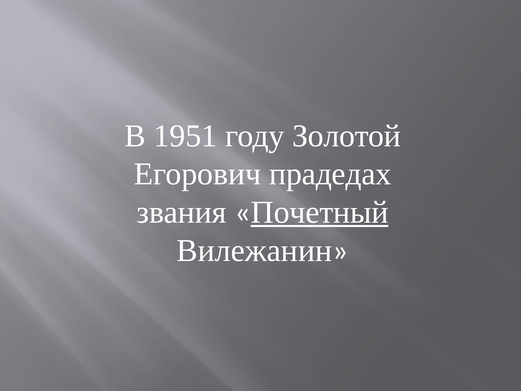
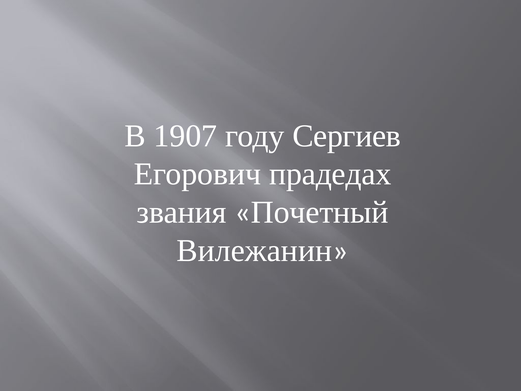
1951: 1951 -> 1907
Золотой: Золотой -> Сергиев
Почетный underline: present -> none
